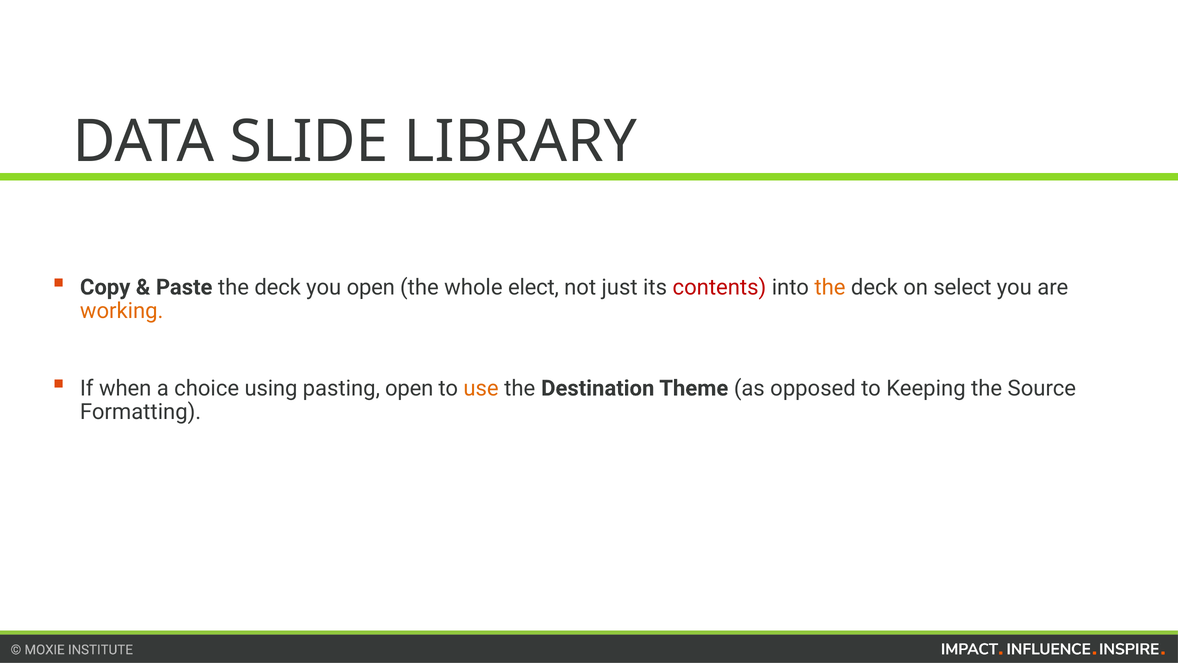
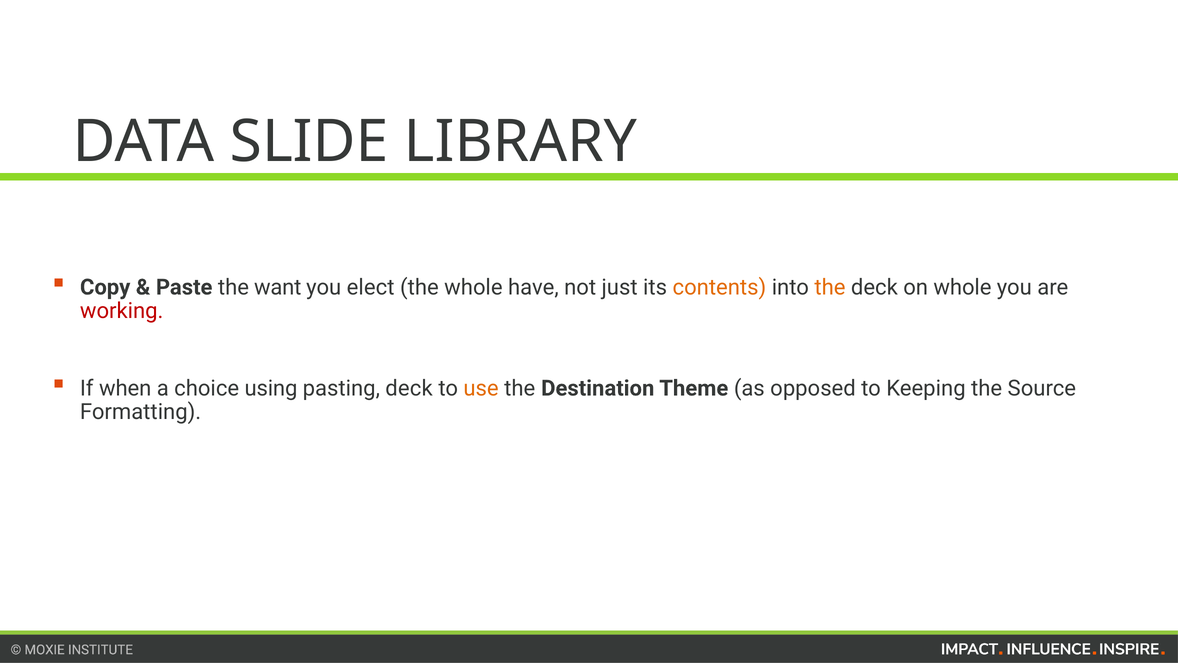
Paste the deck: deck -> want
you open: open -> elect
elect: elect -> have
contents colour: red -> orange
on select: select -> whole
working colour: orange -> red
pasting open: open -> deck
